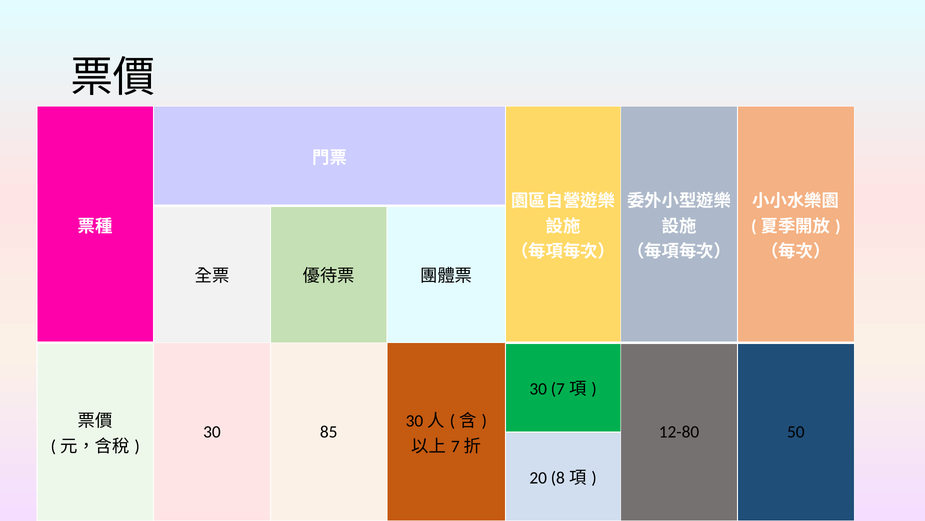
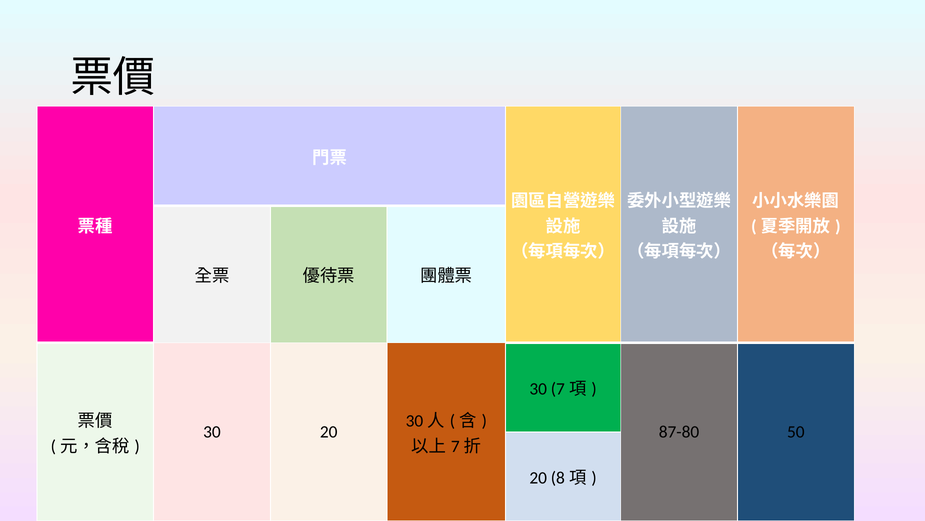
30 85: 85 -> 20
12-80: 12-80 -> 87-80
